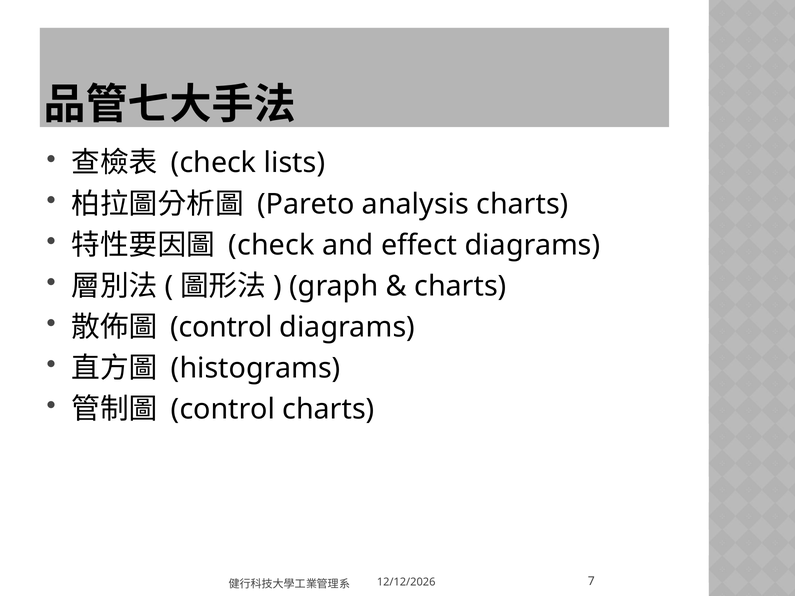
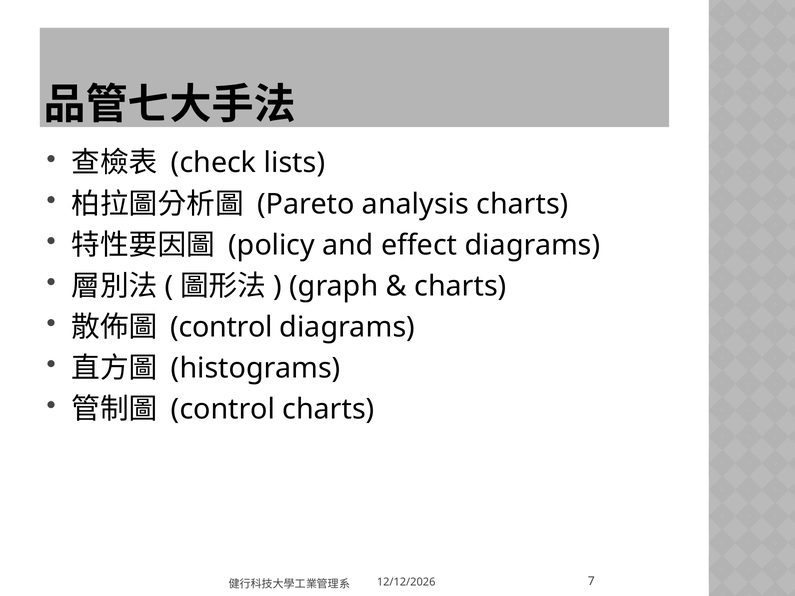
check at (271, 245): check -> policy
